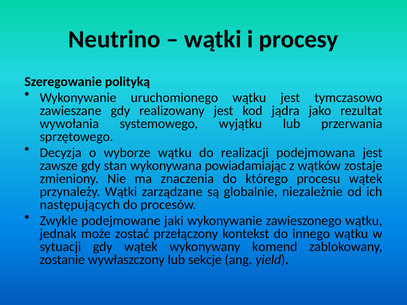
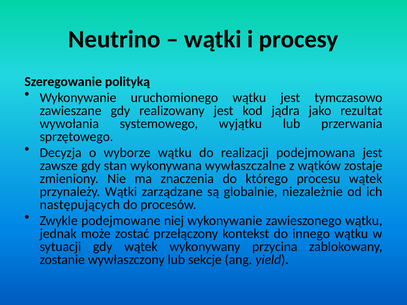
powiadamiając: powiadamiając -> wywłaszczalne
jaki: jaki -> niej
komend: komend -> przycina
